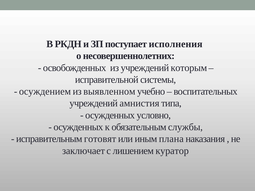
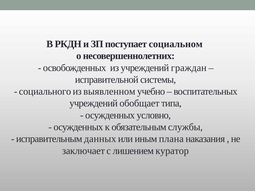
исполнения: исполнения -> социальном
которым: которым -> граждан
осуждением: осуждением -> социального
амнистия: амнистия -> обобщает
готовят: готовят -> данных
